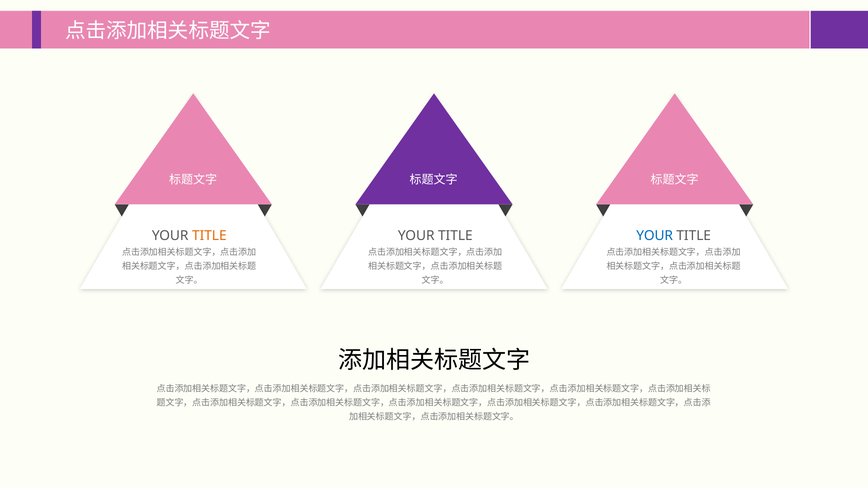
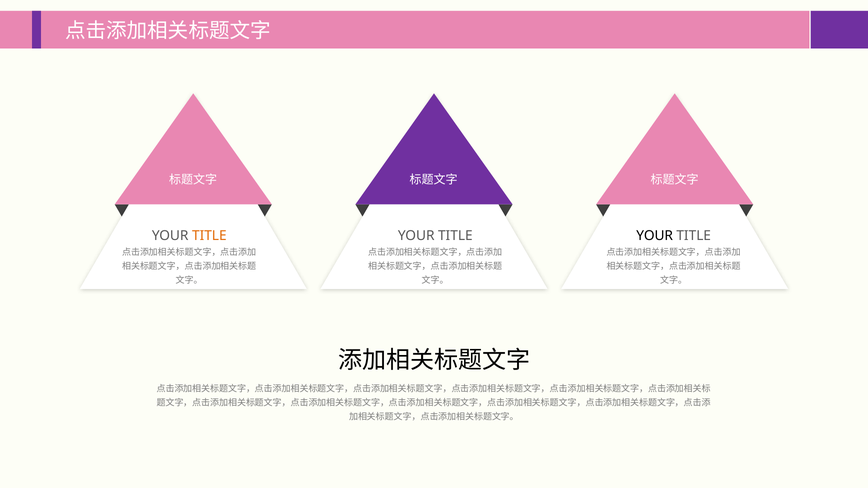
YOUR at (655, 236) colour: blue -> black
